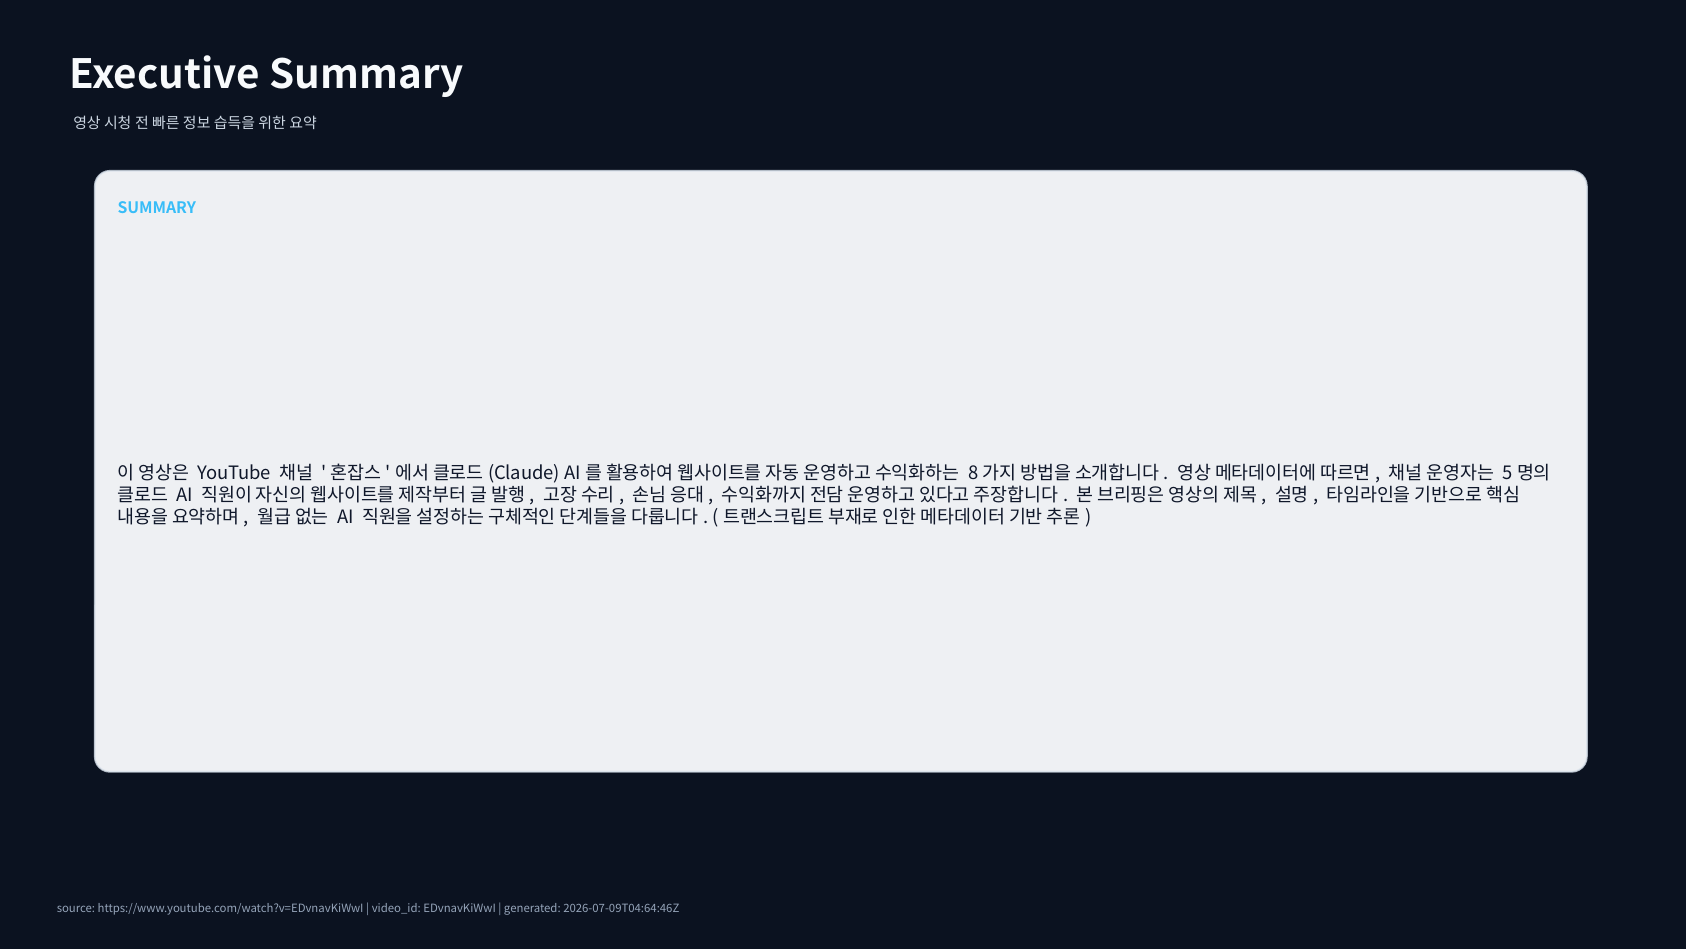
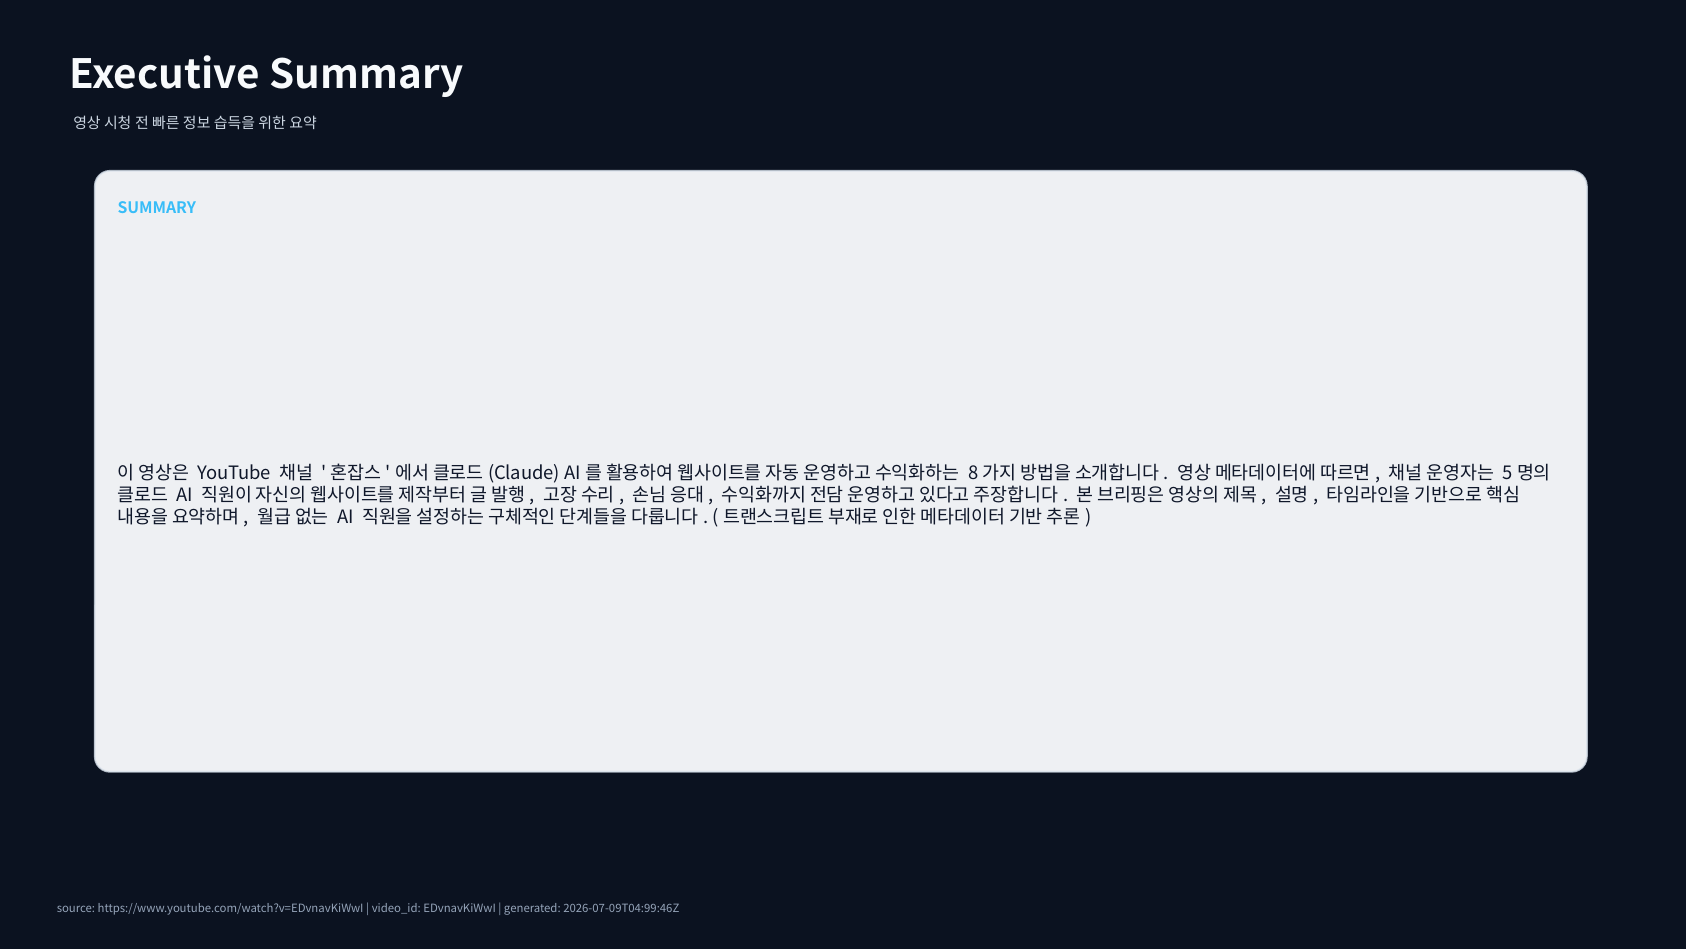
2026-07-09T04:64:46Z: 2026-07-09T04:64:46Z -> 2026-07-09T04:99:46Z
